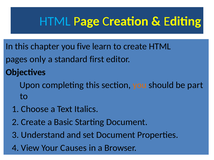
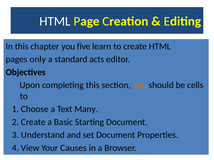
HTML at (55, 21) colour: light blue -> white
first: first -> acts
part: part -> cells
Italics: Italics -> Many
